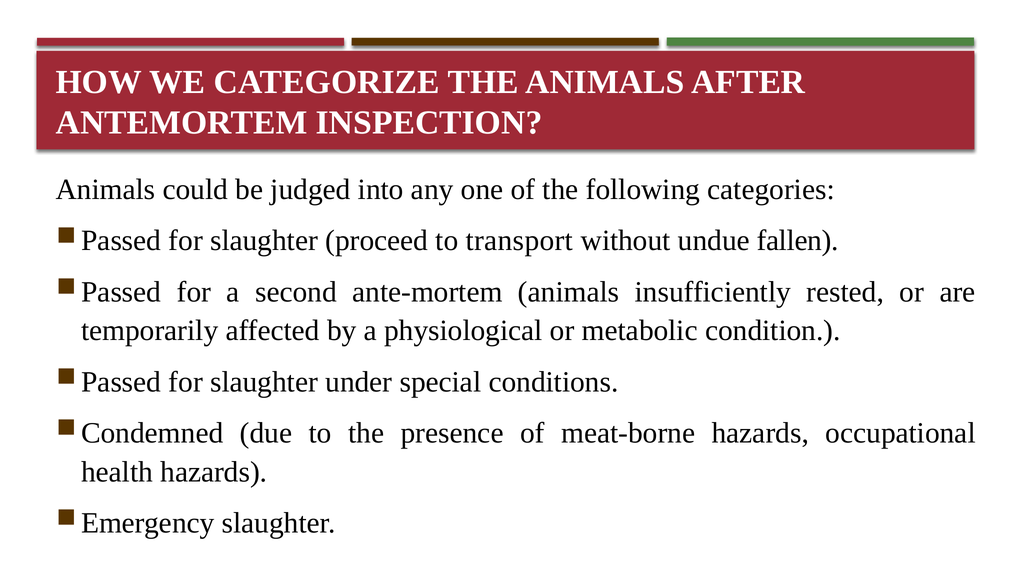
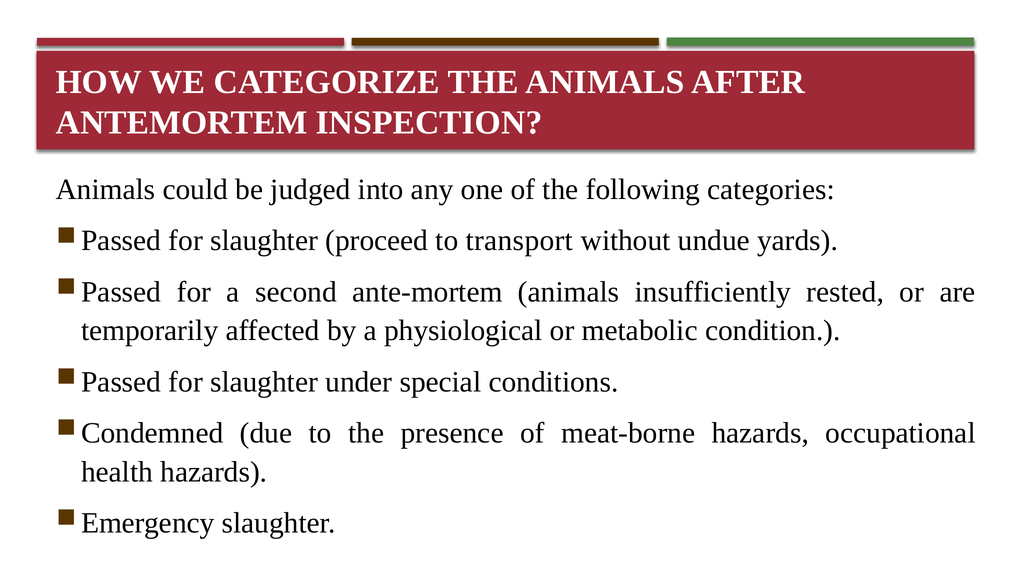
fallen: fallen -> yards
